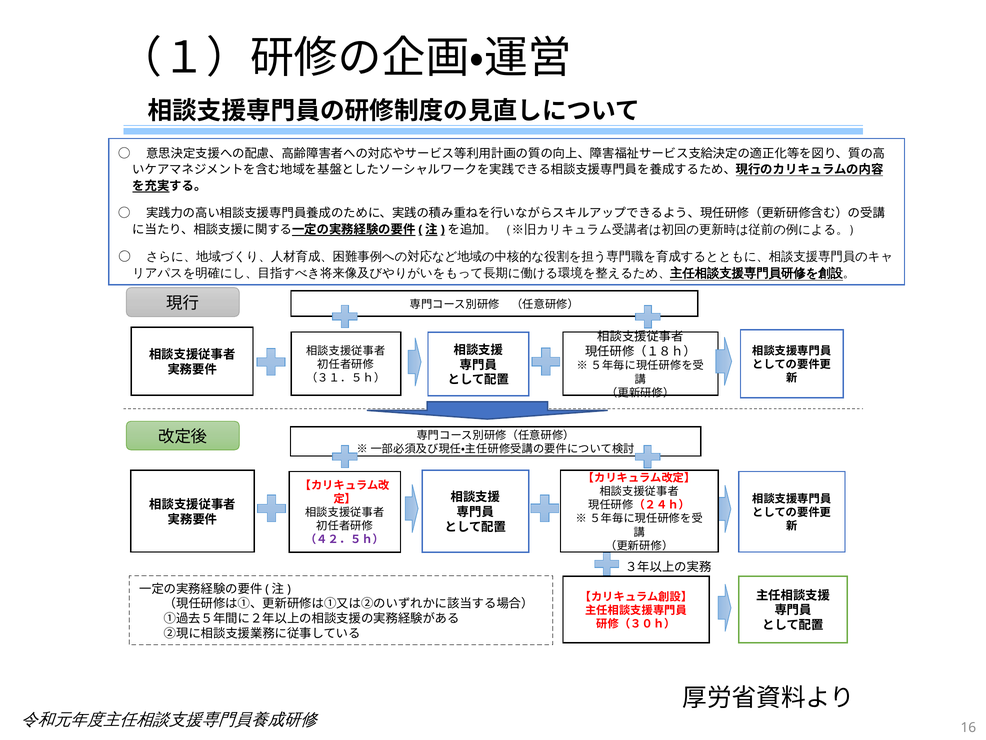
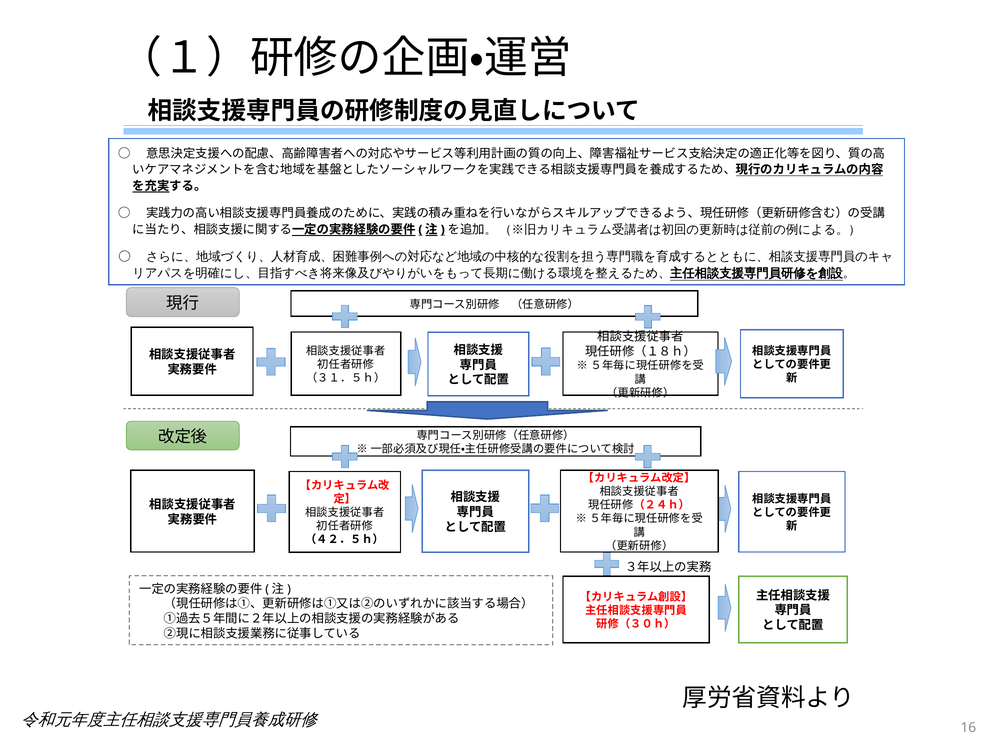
（４２．５ｈ） colour: purple -> black
